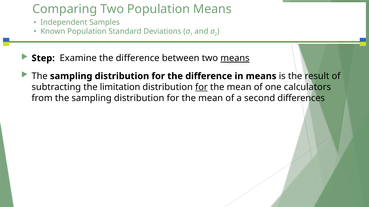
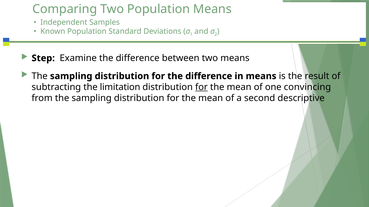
means at (235, 58) underline: present -> none
calculators: calculators -> convincing
differences: differences -> descriptive
